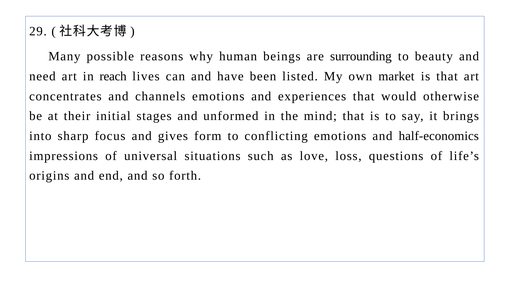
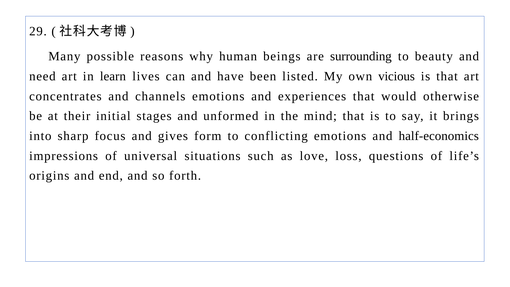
reach: reach -> learn
market: market -> vicious
